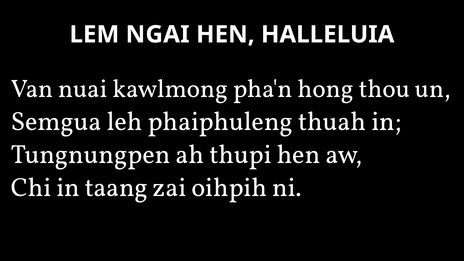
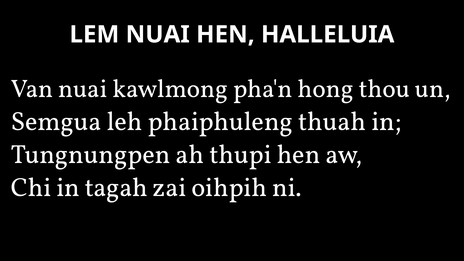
LEM NGAI: NGAI -> NUAI
taang: taang -> tagah
